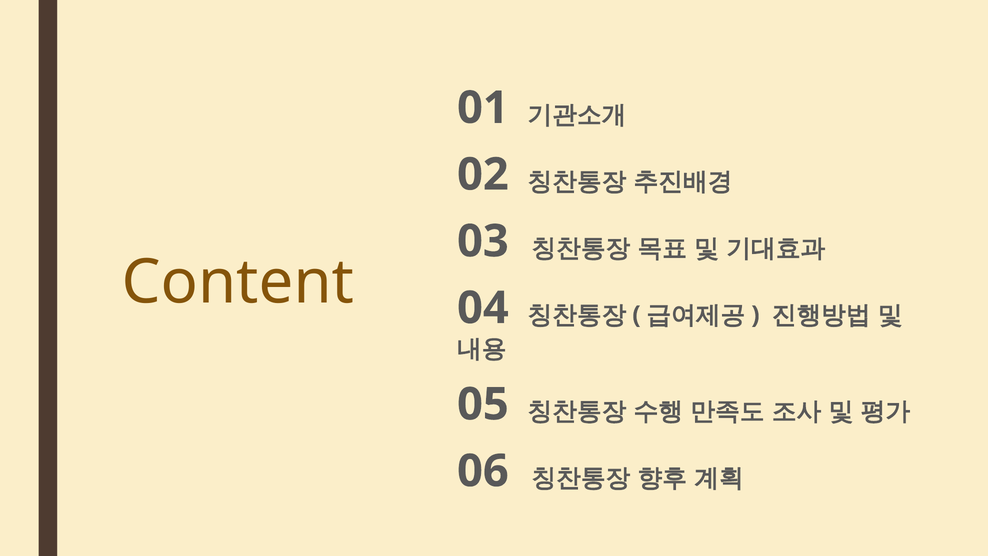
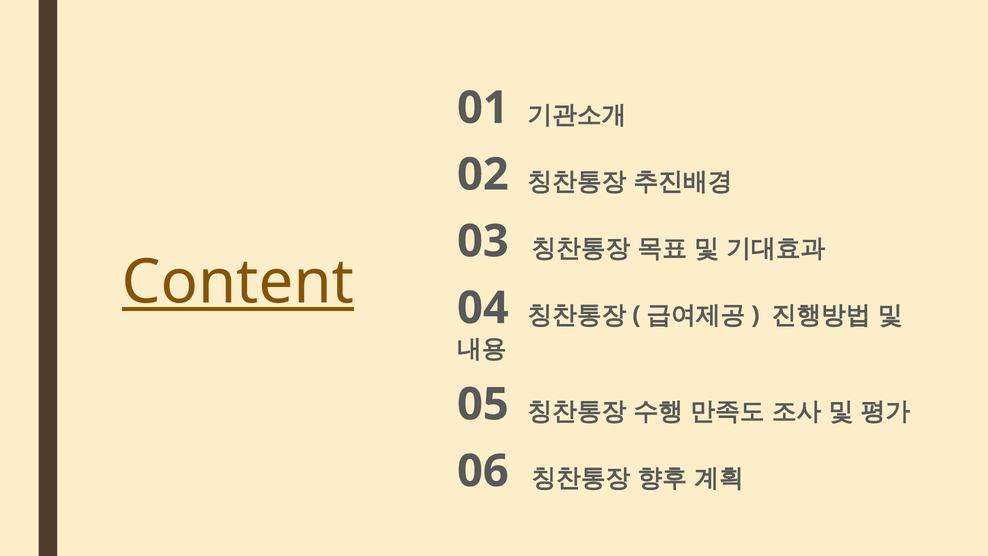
Content underline: none -> present
